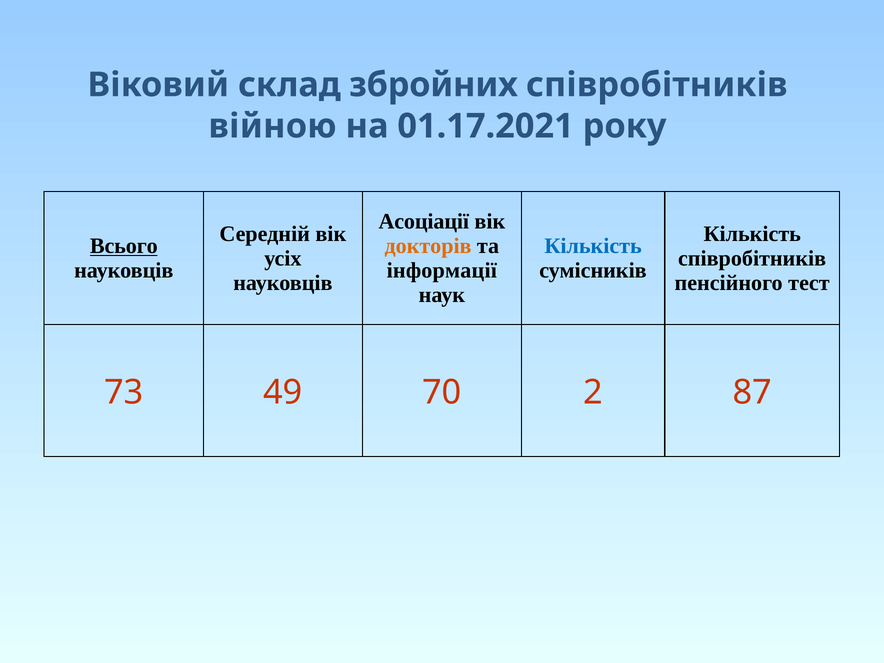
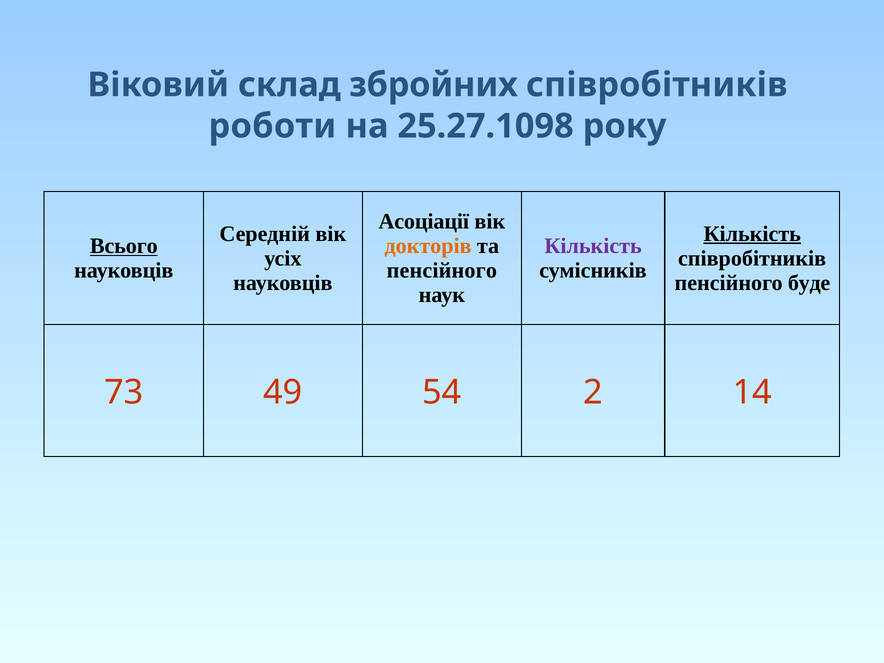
війною: війною -> роботи
01.17.2021: 01.17.2021 -> 25.27.1098
Кількість at (752, 234) underline: none -> present
Кількість at (593, 246) colour: blue -> purple
інформації at (442, 270): інформації -> пенсійного
тест: тест -> буде
70: 70 -> 54
87: 87 -> 14
